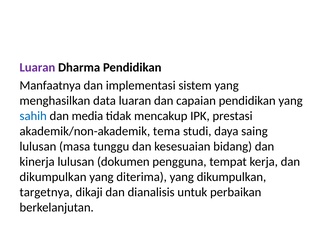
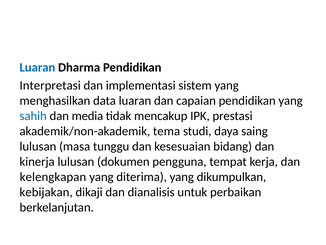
Luaran at (37, 67) colour: purple -> blue
Manfaatnya: Manfaatnya -> Interpretasi
dikumpulkan at (53, 177): dikumpulkan -> kelengkapan
targetnya: targetnya -> kebijakan
